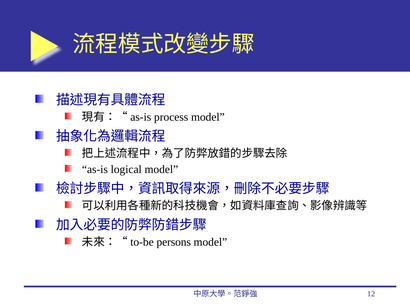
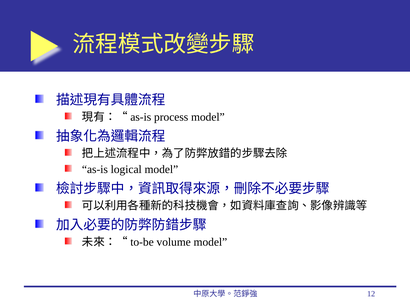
persons: persons -> volume
